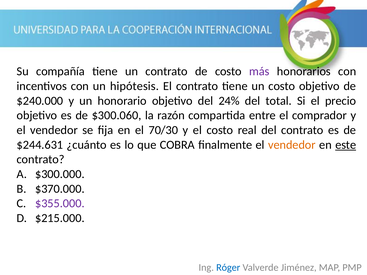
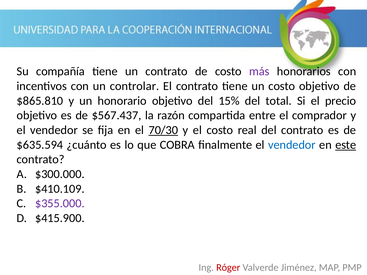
hipótesis: hipótesis -> controlar
$240.000: $240.000 -> $865.810
24%: 24% -> 15%
$300.060: $300.060 -> $567.437
70/30 underline: none -> present
$244.631: $244.631 -> $635.594
vendedor at (292, 145) colour: orange -> blue
$370.000: $370.000 -> $410.109
$215.000: $215.000 -> $415.900
Róger colour: blue -> red
